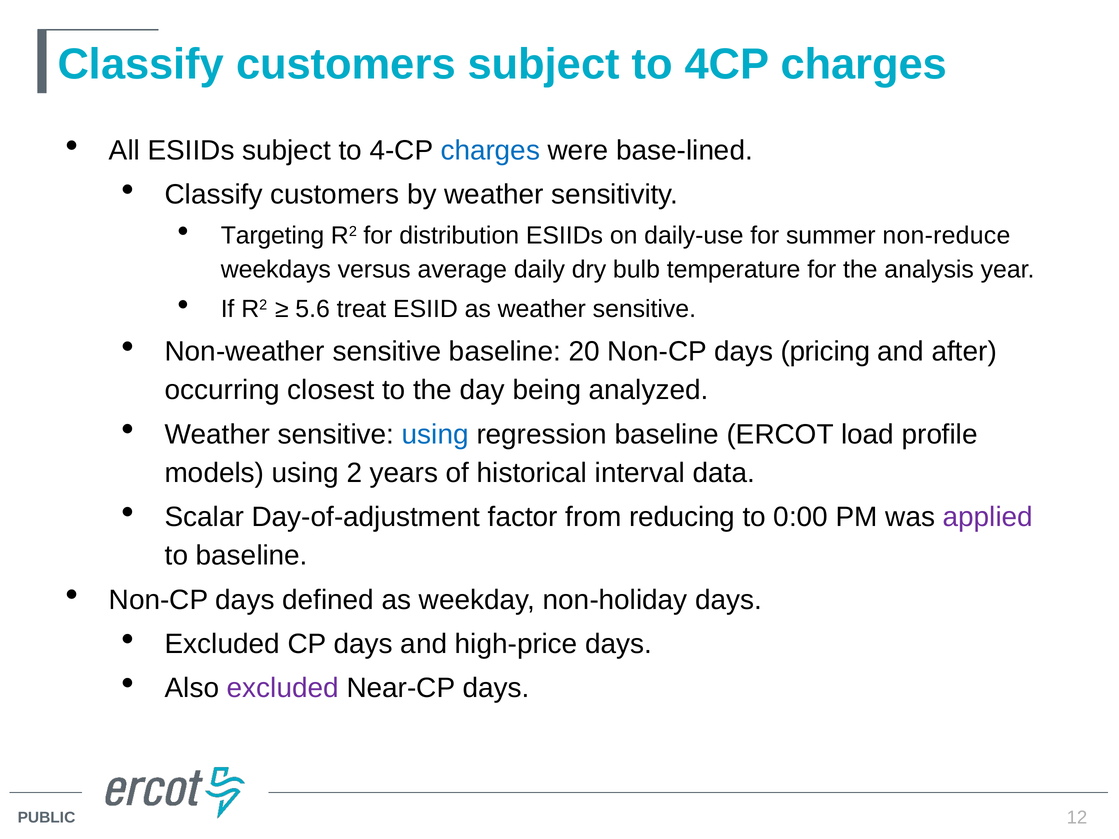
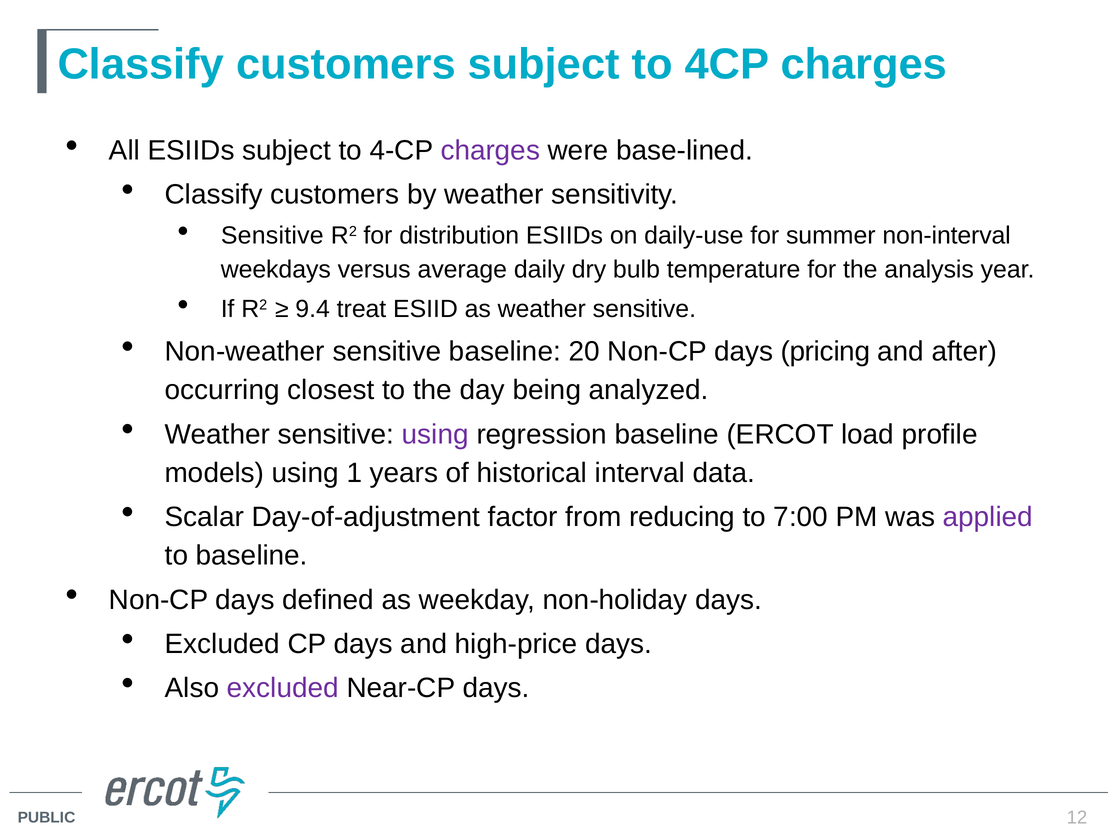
charges at (490, 151) colour: blue -> purple
Targeting at (273, 236): Targeting -> Sensitive
non-reduce: non-reduce -> non-interval
5.6: 5.6 -> 9.4
using at (435, 434) colour: blue -> purple
2: 2 -> 1
0:00: 0:00 -> 7:00
